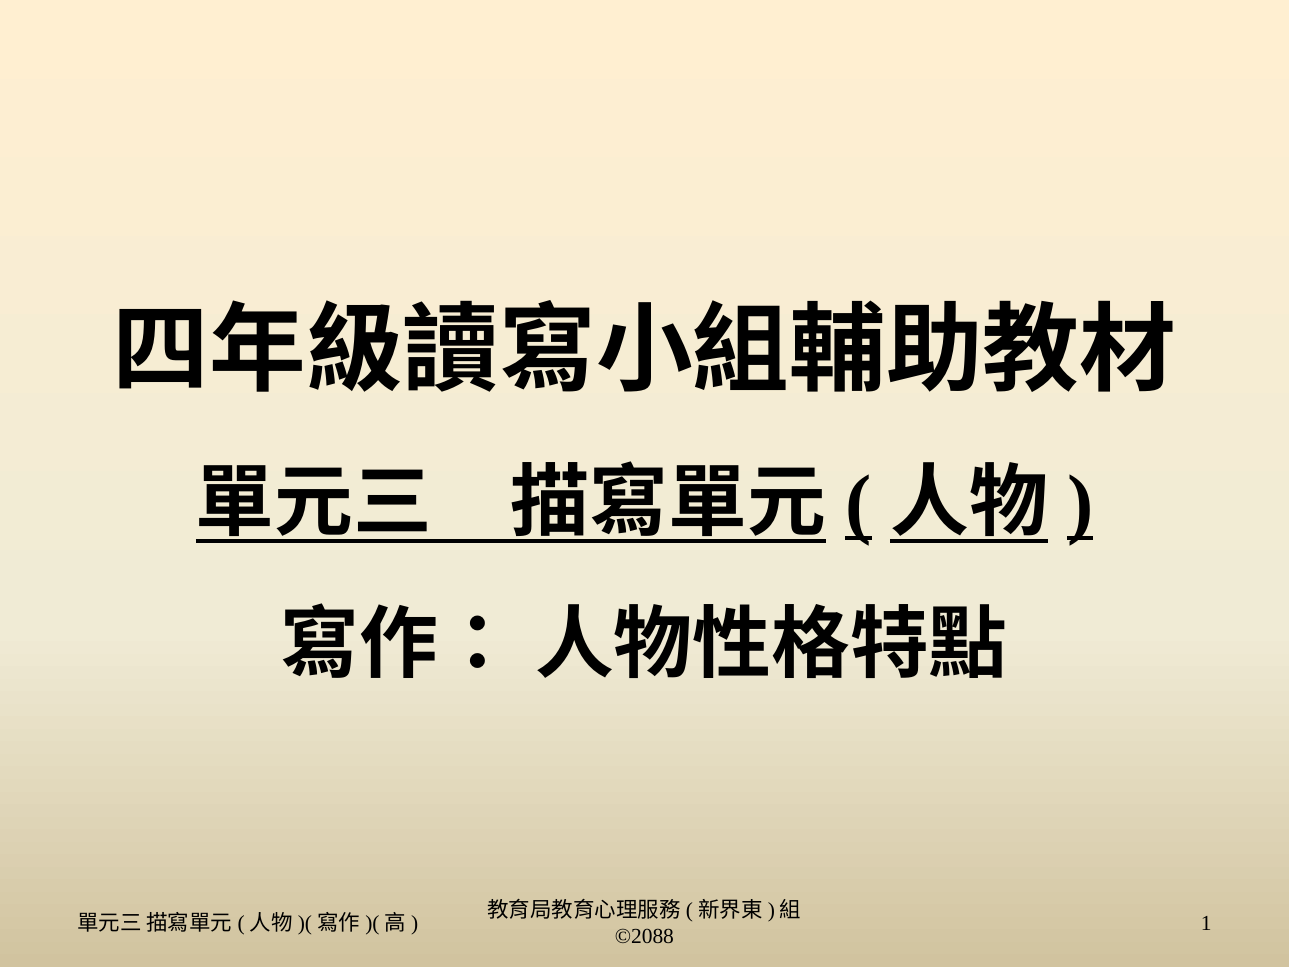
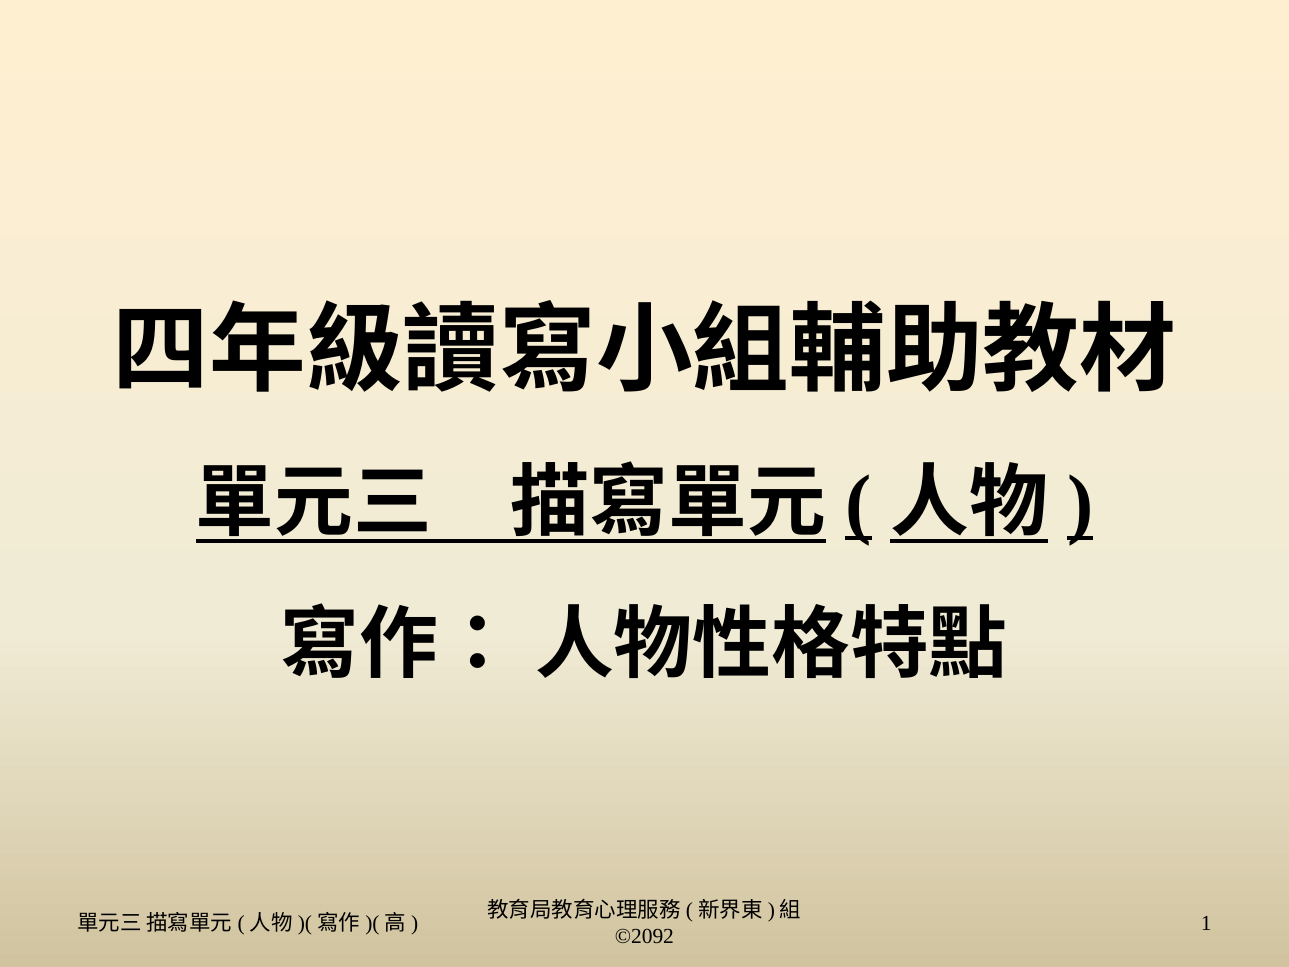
©2088: ©2088 -> ©2092
